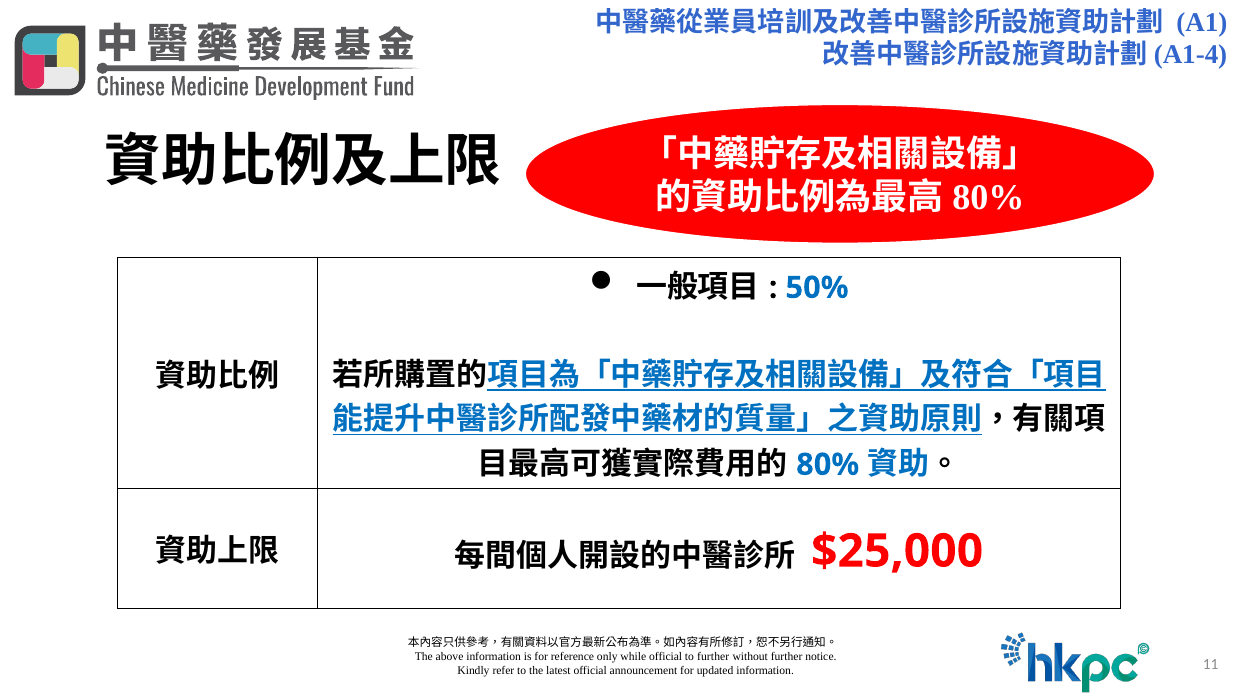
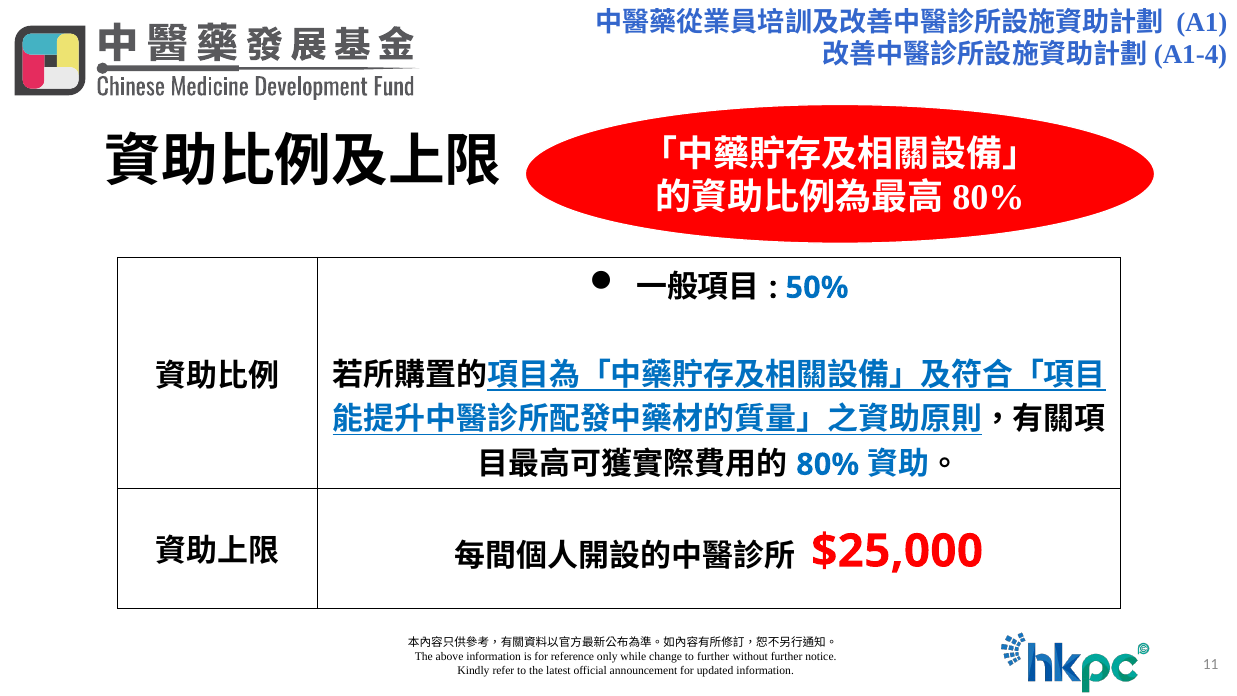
while official: official -> change
